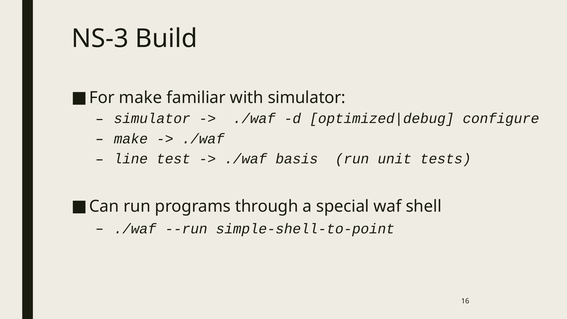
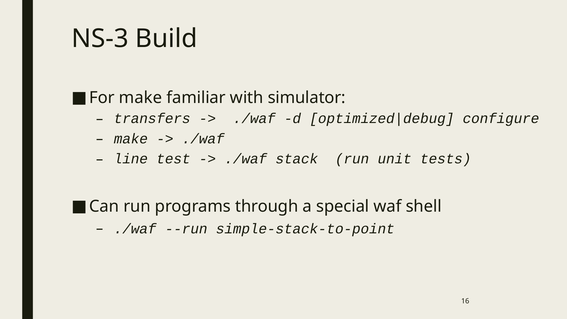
simulator at (152, 119): simulator -> transfers
basis: basis -> stack
simple-shell-to-point: simple-shell-to-point -> simple-stack-to-point
